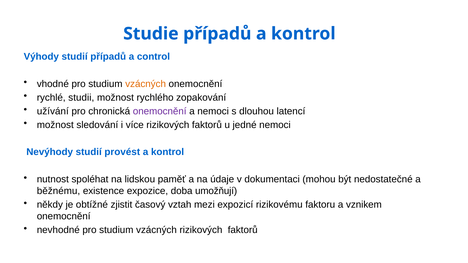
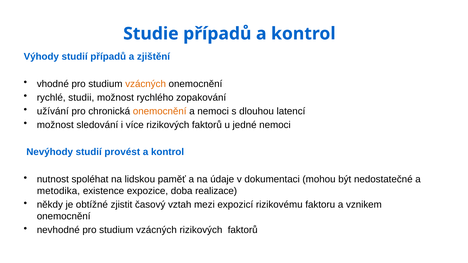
control: control -> zjištění
onemocnění at (160, 111) colour: purple -> orange
běžnému: běžnému -> metodika
umožňují: umožňují -> realizace
